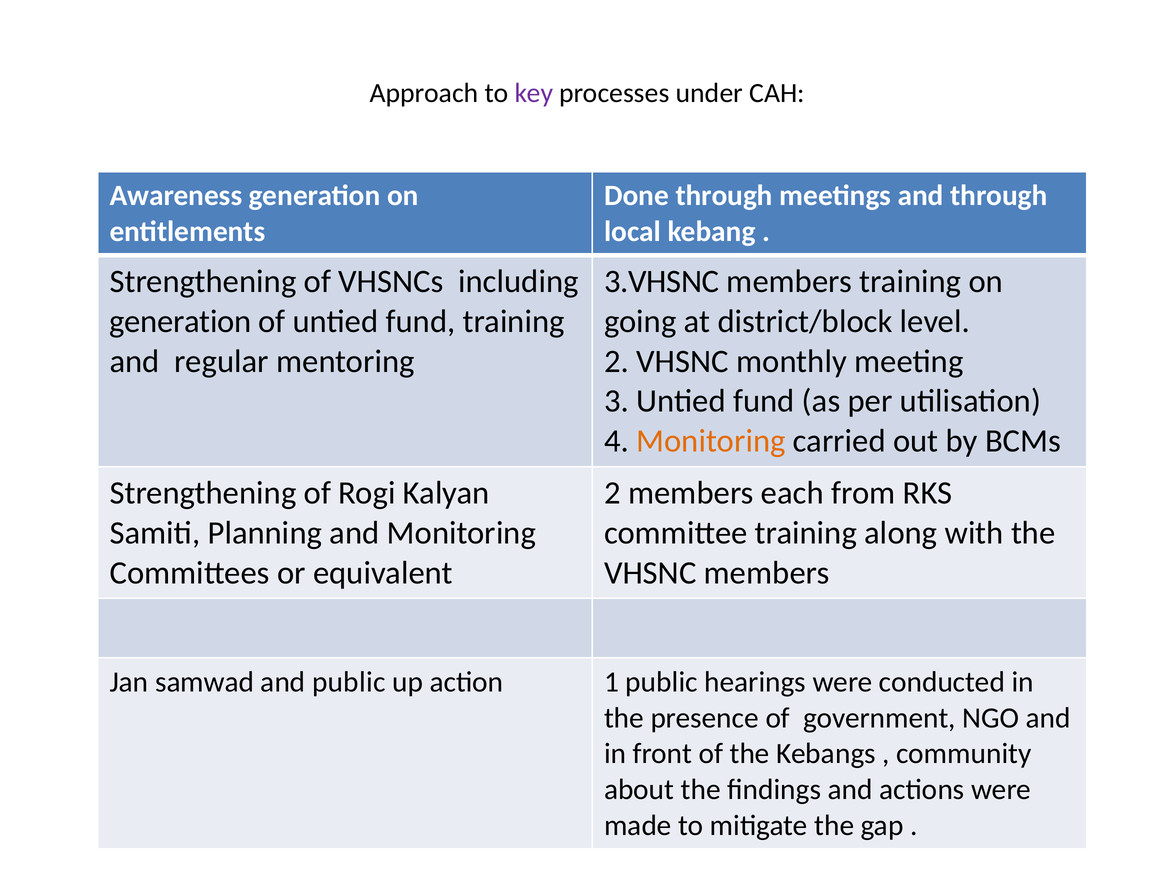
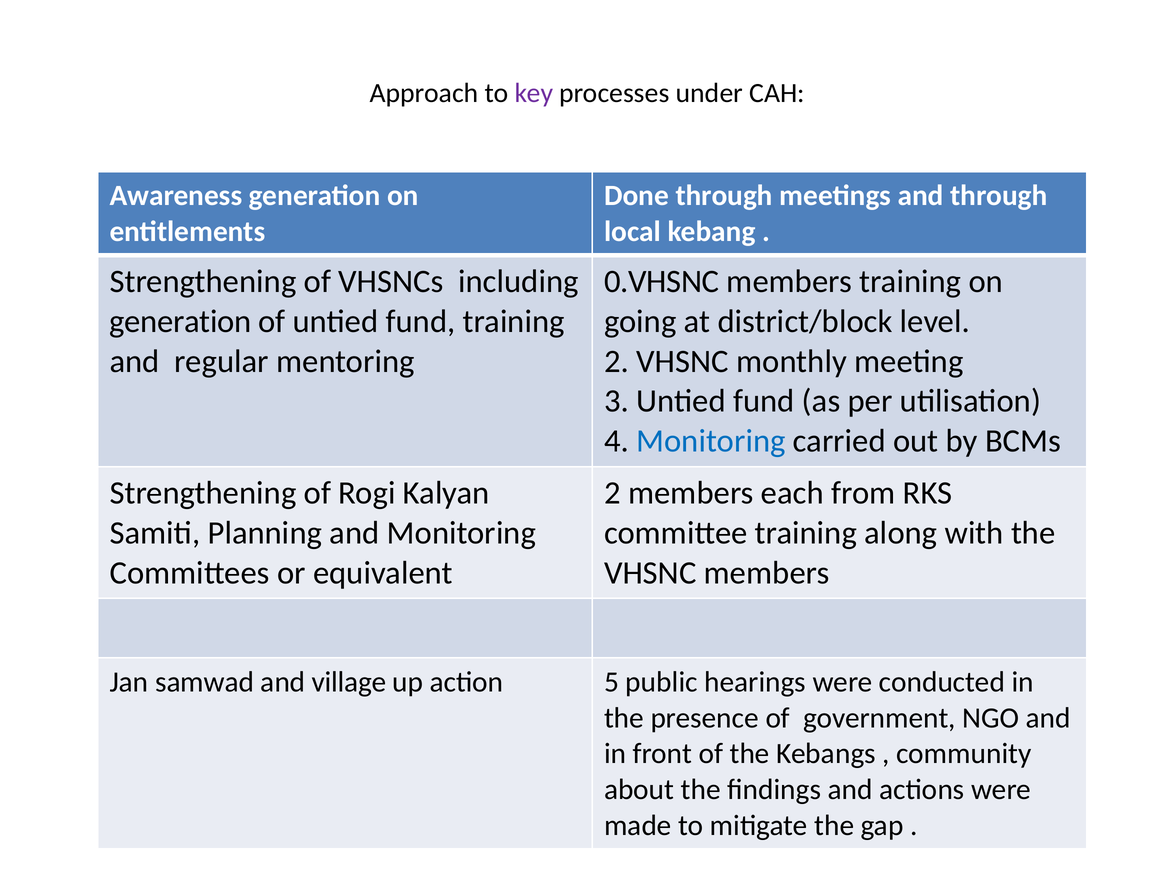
3.VHSNC: 3.VHSNC -> 0.VHSNC
Monitoring at (711, 441) colour: orange -> blue
and public: public -> village
1: 1 -> 5
